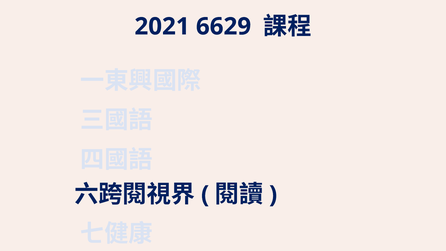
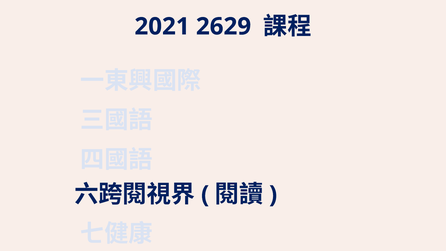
6629: 6629 -> 2629
